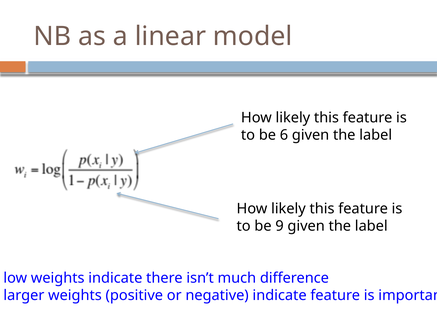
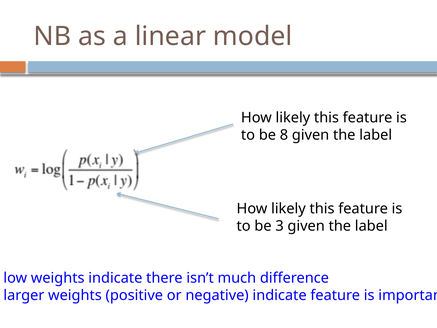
6: 6 -> 8
9: 9 -> 3
